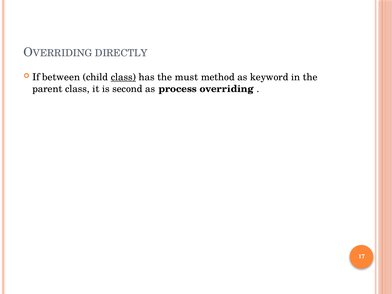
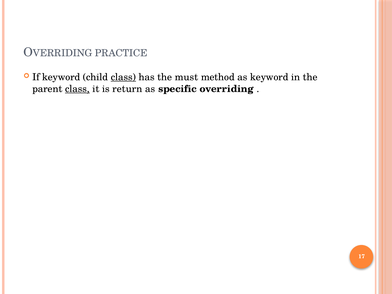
DIRECTLY: DIRECTLY -> PRACTICE
If between: between -> keyword
class at (77, 89) underline: none -> present
second: second -> return
process: process -> specific
